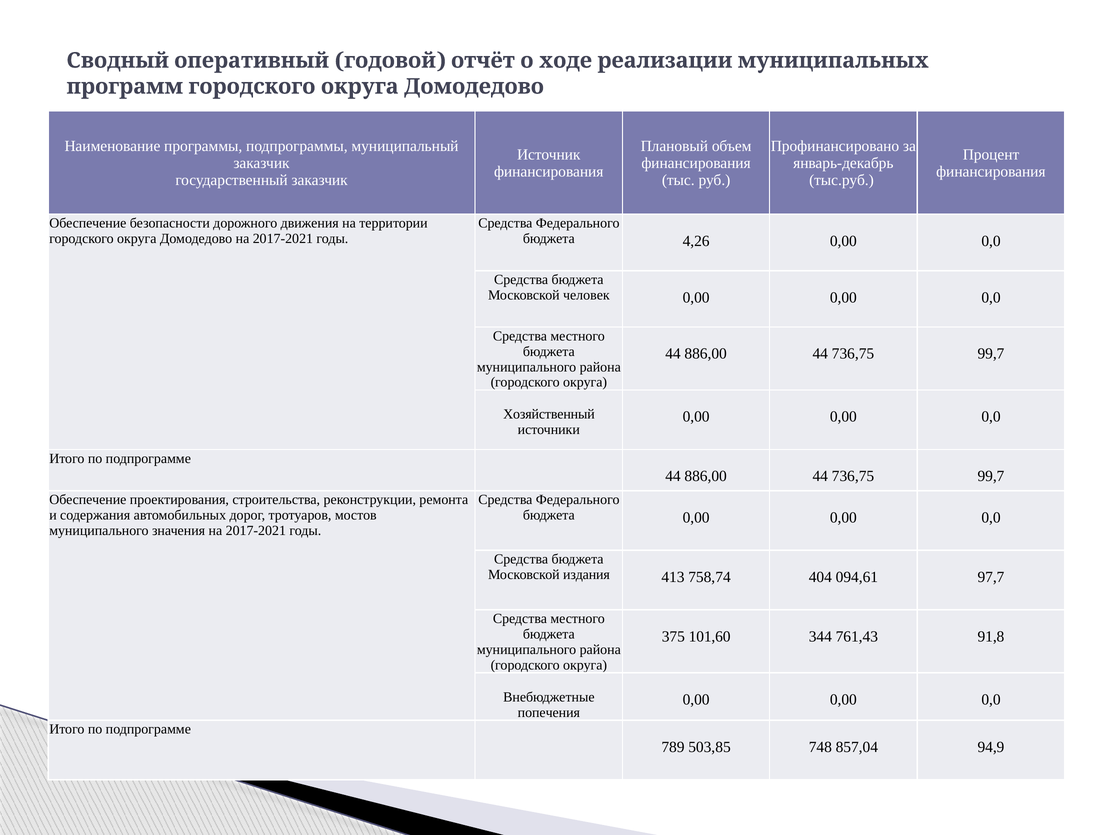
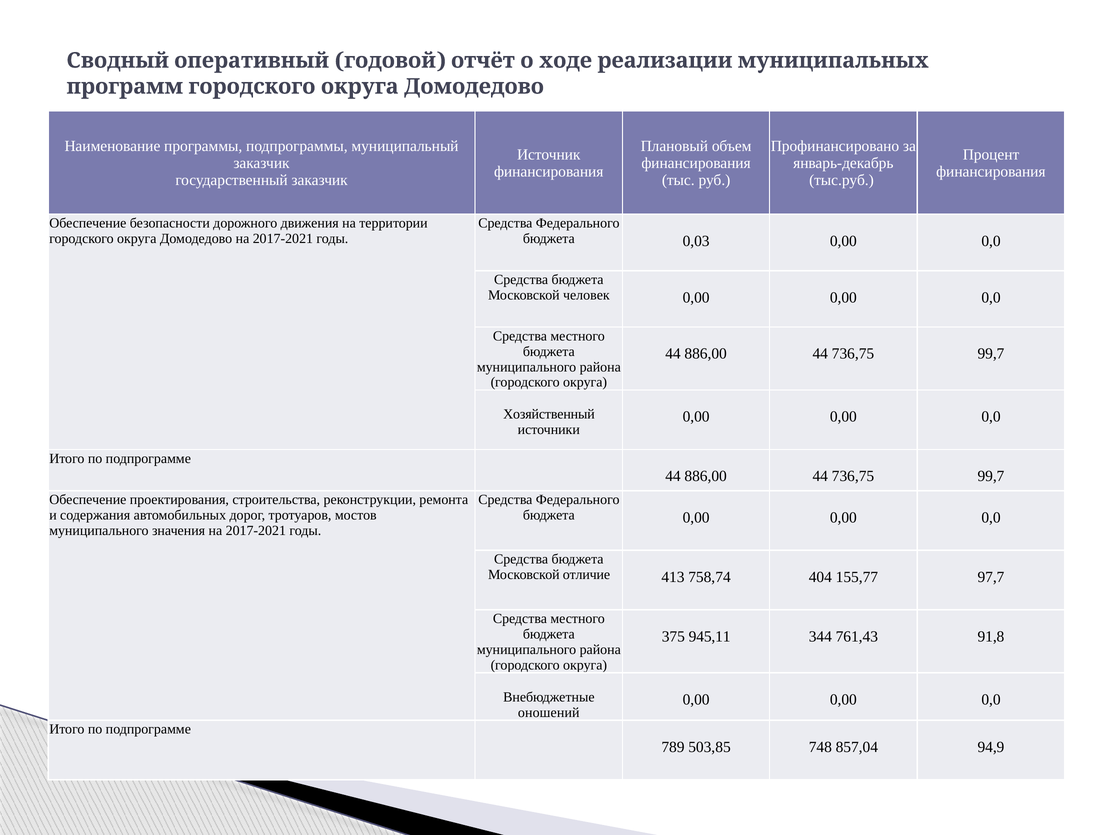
4,26: 4,26 -> 0,03
издания: издания -> отличие
094,61: 094,61 -> 155,77
101,60: 101,60 -> 945,11
попечения: попечения -> оношений
